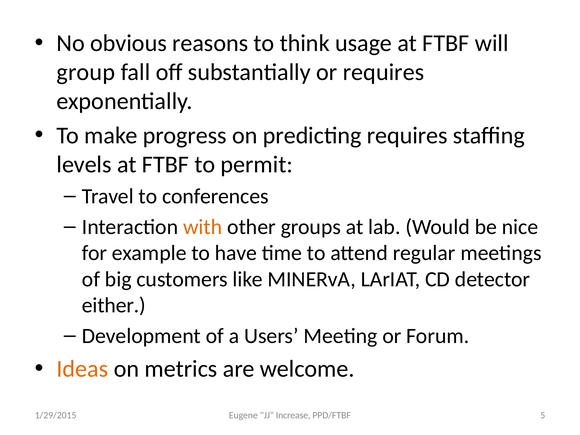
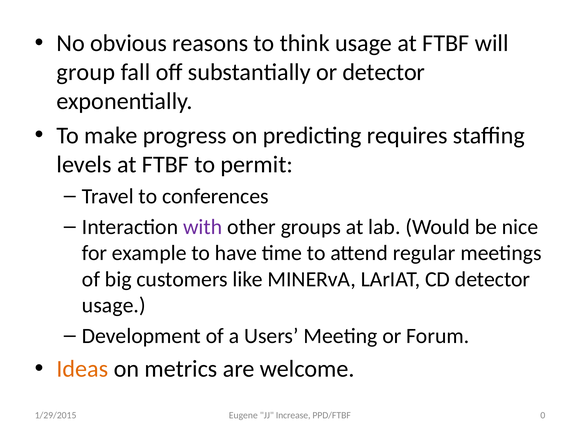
or requires: requires -> detector
with colour: orange -> purple
either at (114, 305): either -> usage
5: 5 -> 0
